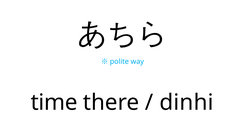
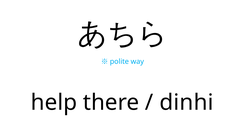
time: time -> help
